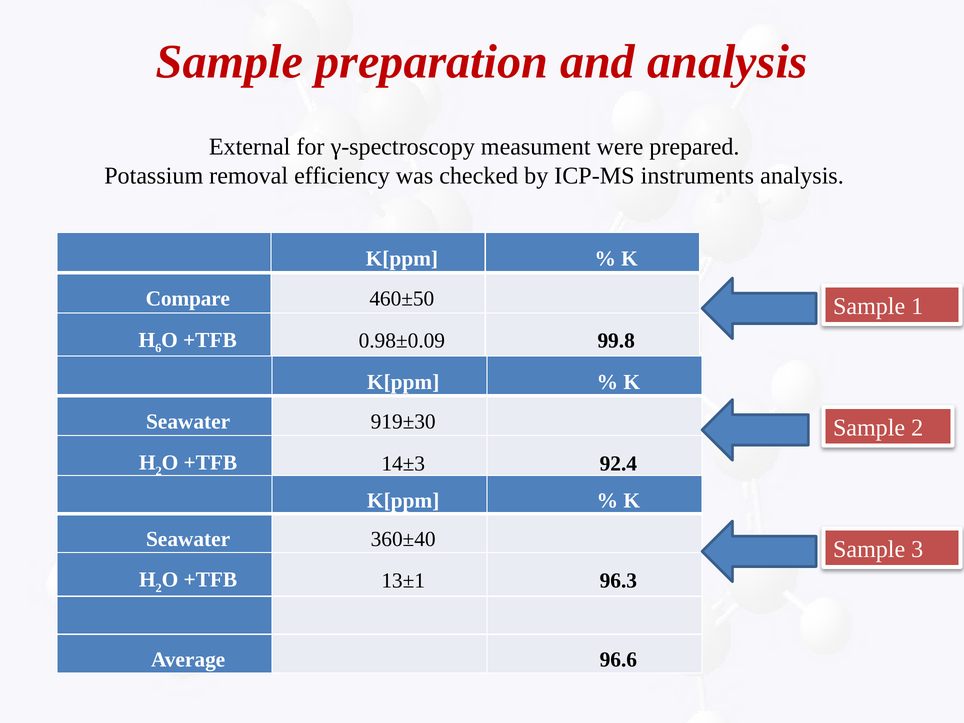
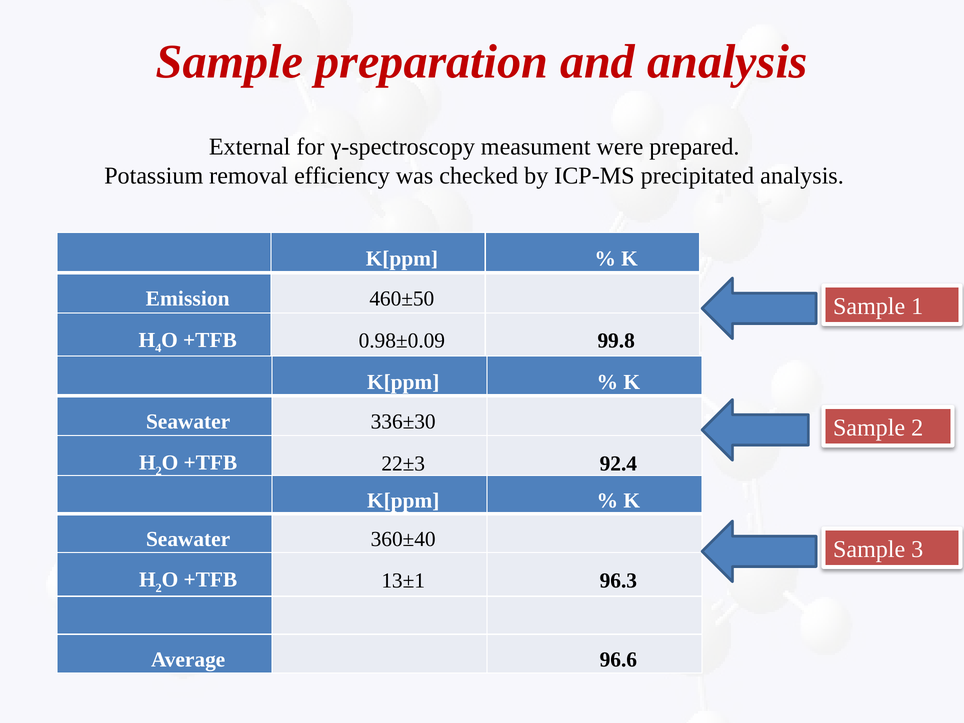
instruments: instruments -> precipitated
Compare: Compare -> Emission
6: 6 -> 4
919±30: 919±30 -> 336±30
14±3: 14±3 -> 22±3
